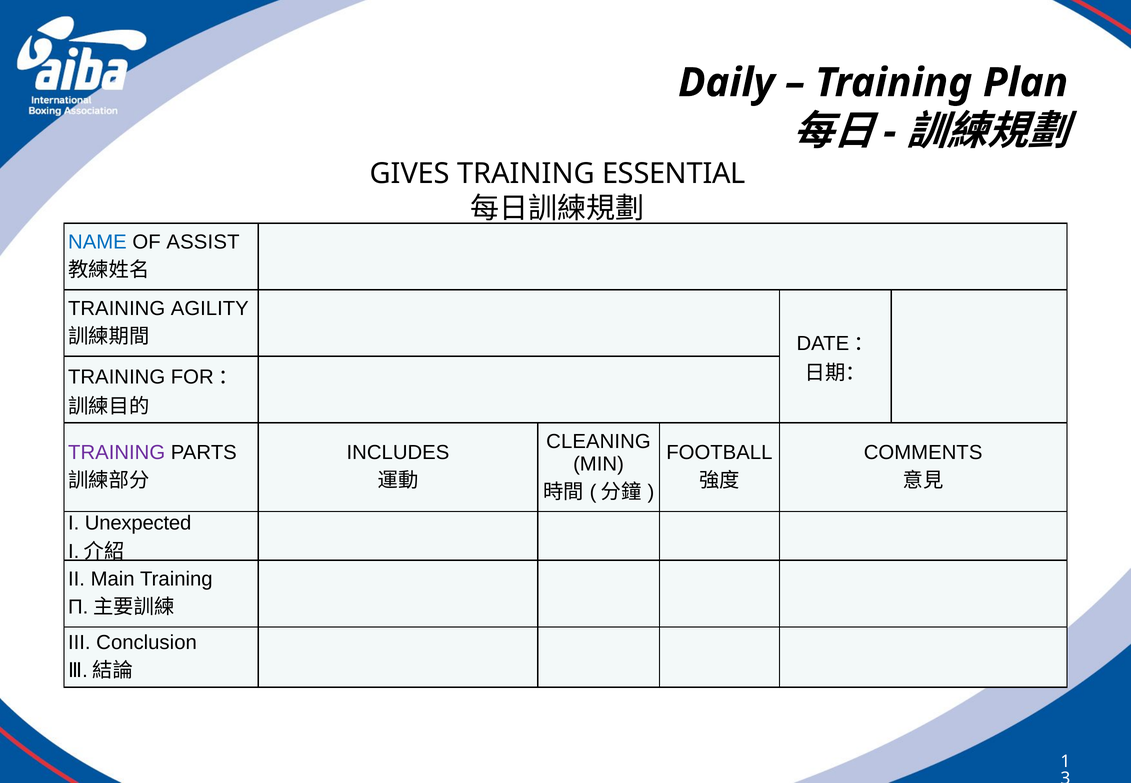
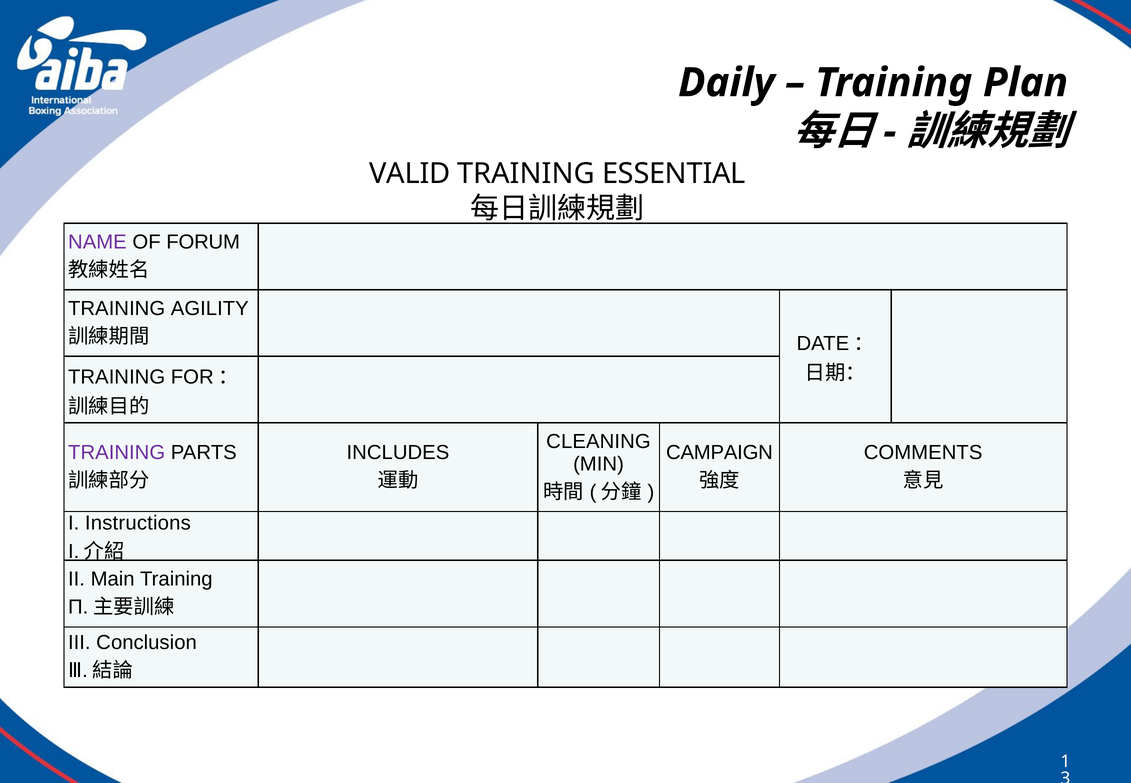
GIVES: GIVES -> VALID
NAME colour: blue -> purple
ASSIST: ASSIST -> FORUM
FOOTBALL: FOOTBALL -> CAMPAIGN
Unexpected: Unexpected -> Instructions
